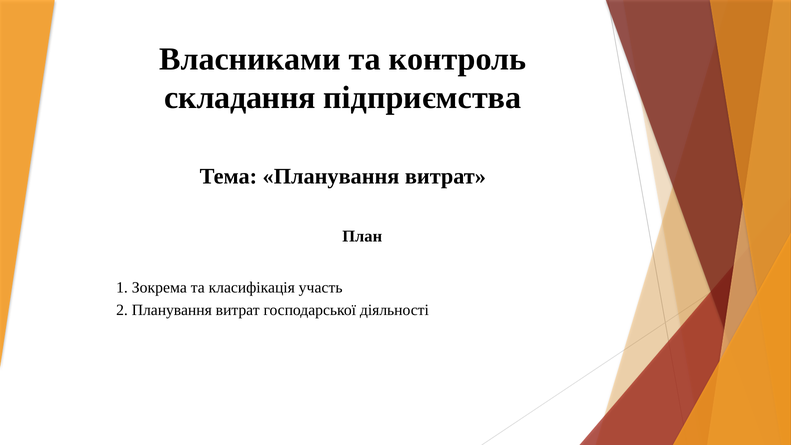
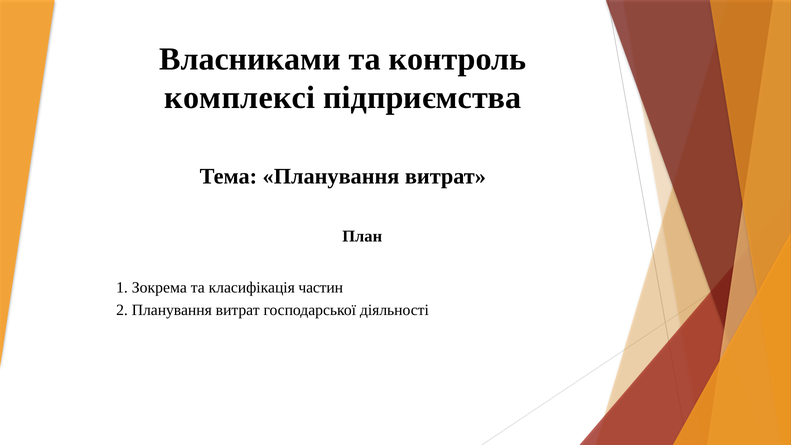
складання: складання -> комплексі
участь: участь -> частин
